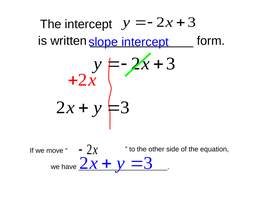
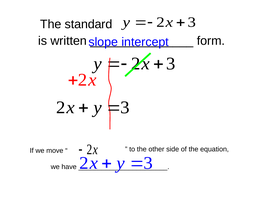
The intercept: intercept -> standard
